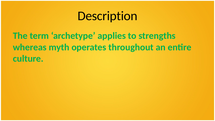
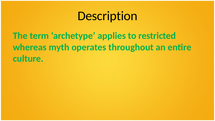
strengths: strengths -> restricted
